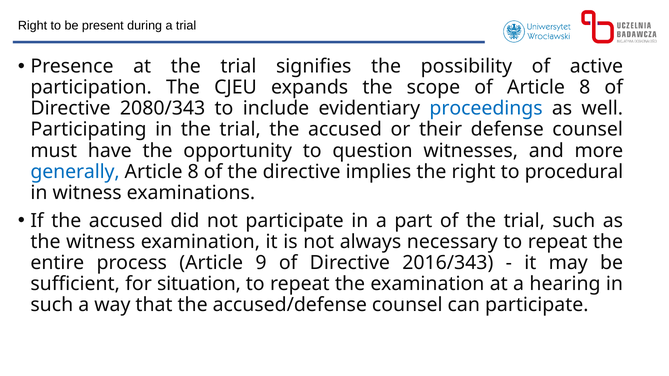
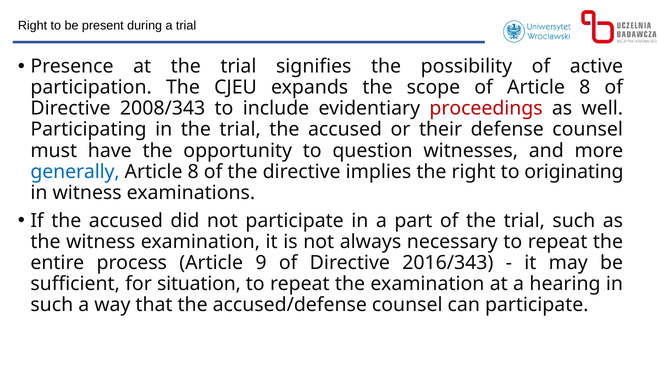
2080/343: 2080/343 -> 2008/343
proceedings colour: blue -> red
procedural: procedural -> originating
